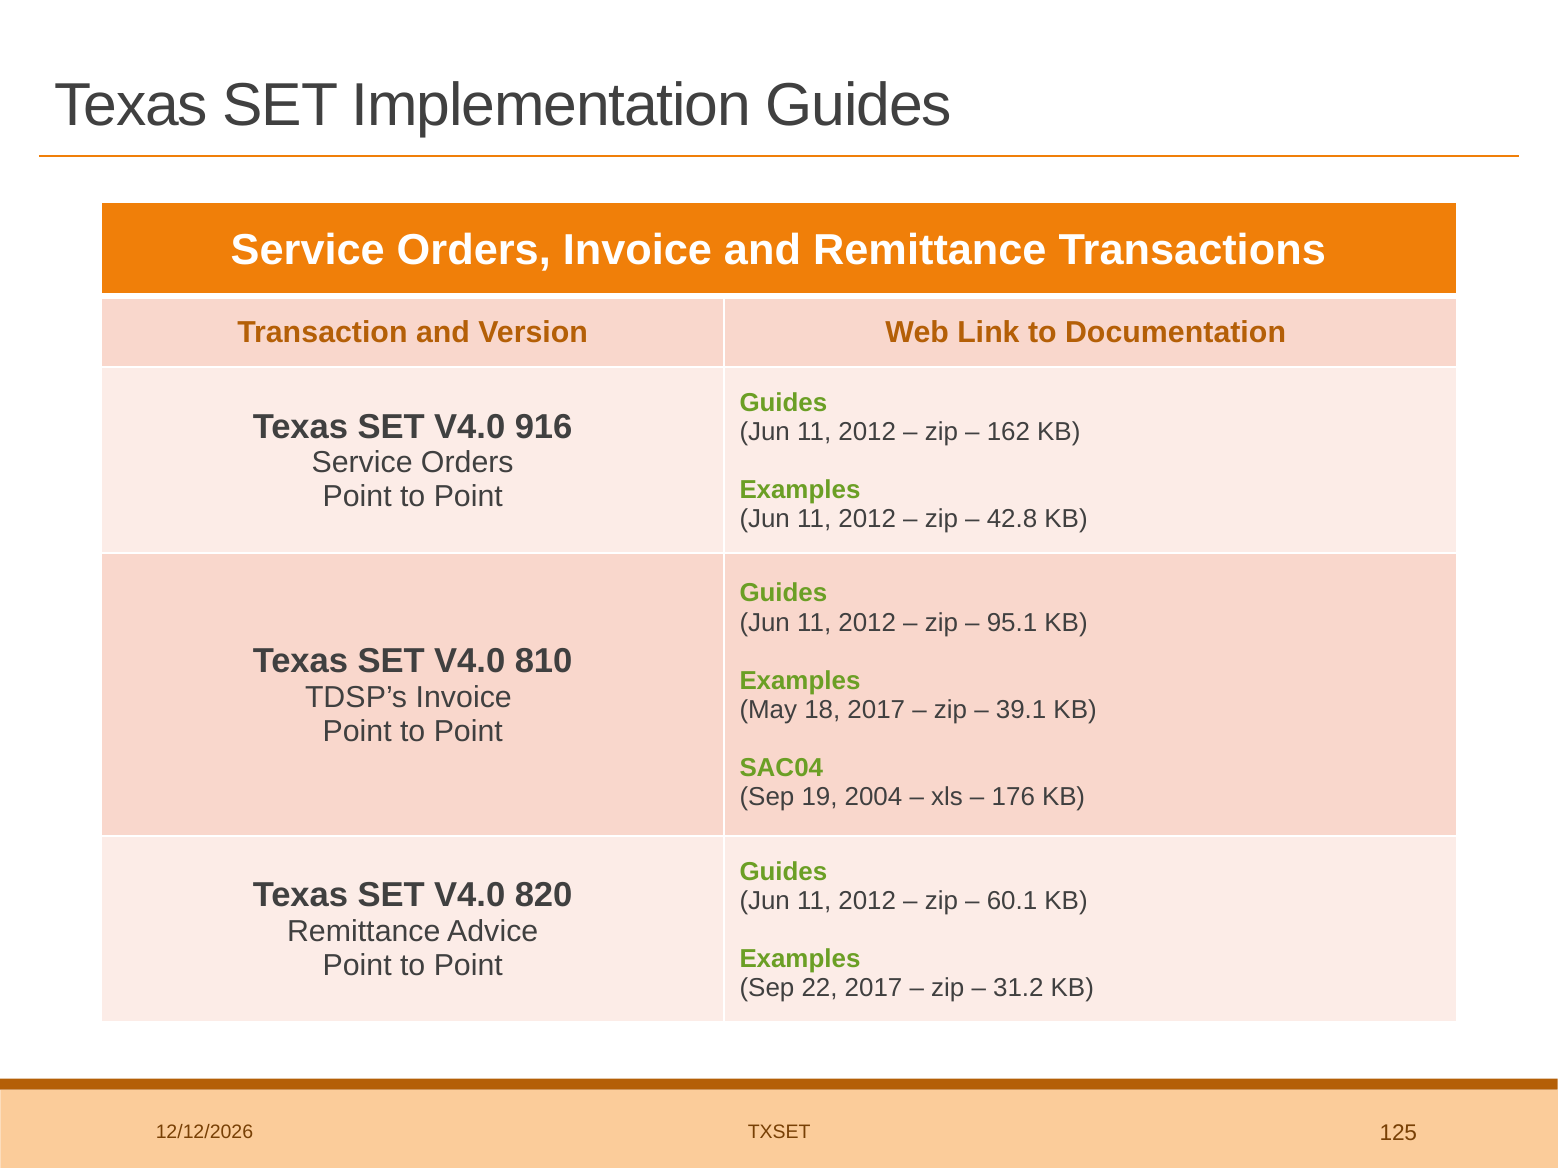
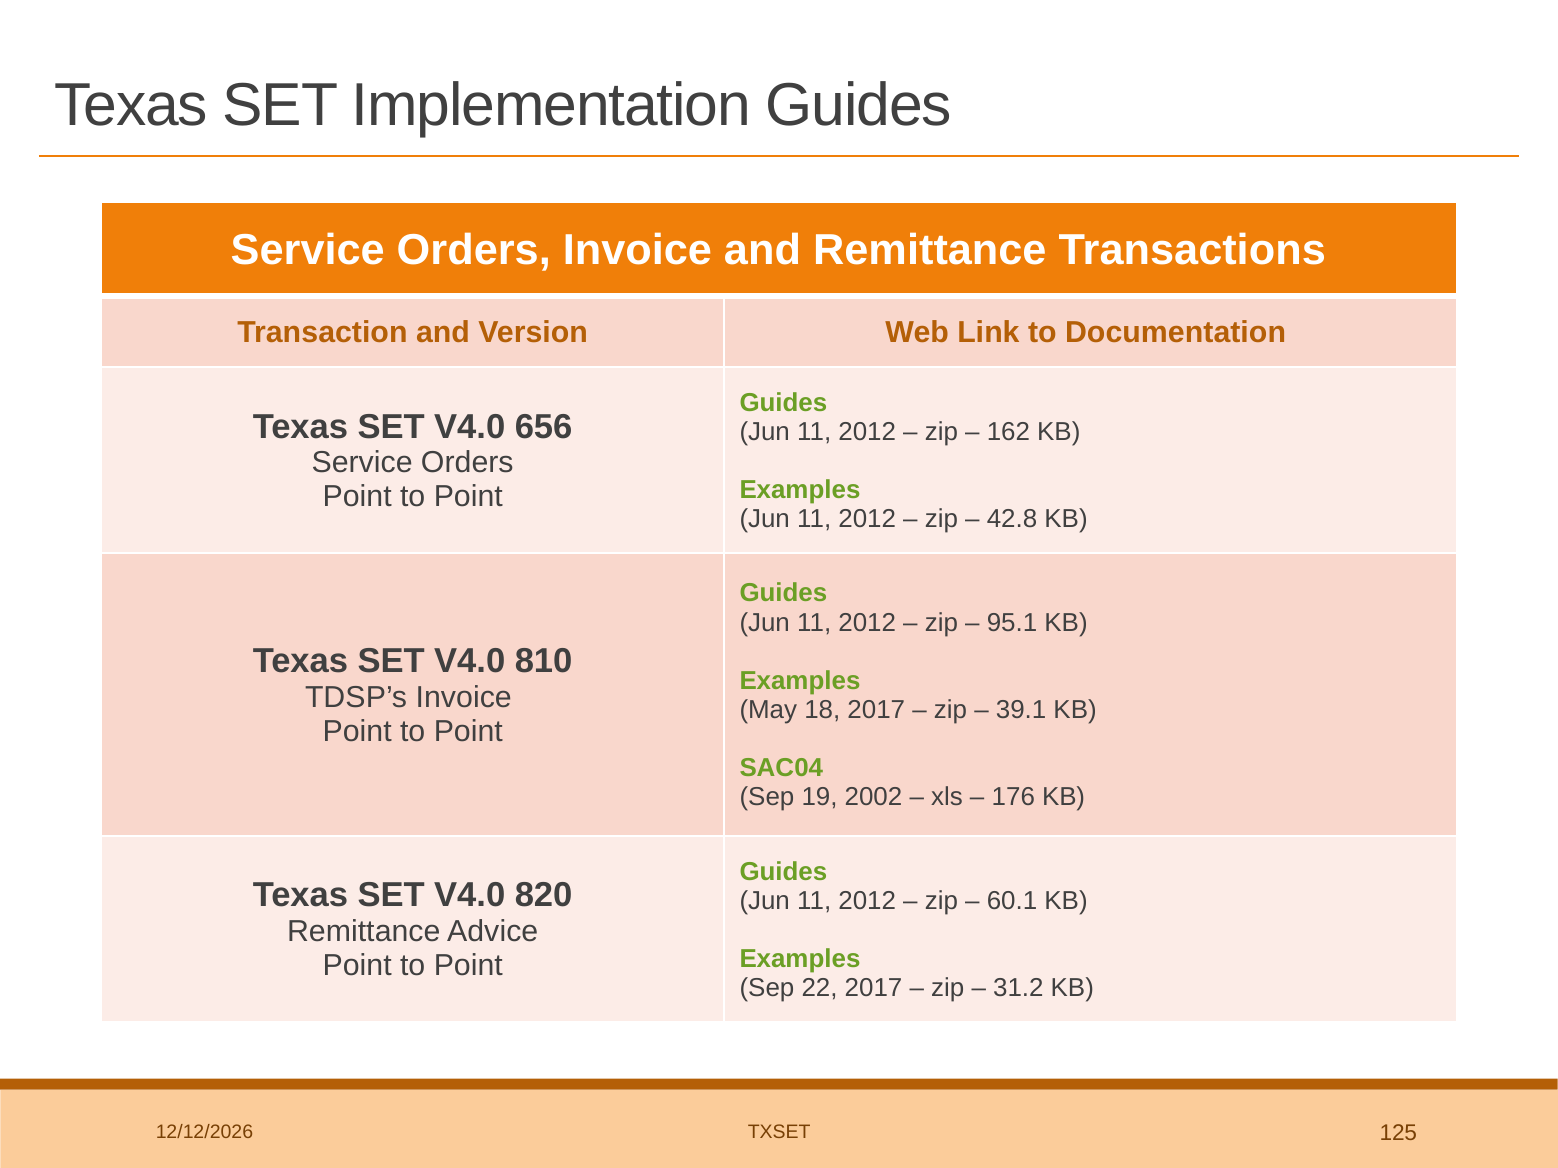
916: 916 -> 656
2004: 2004 -> 2002
